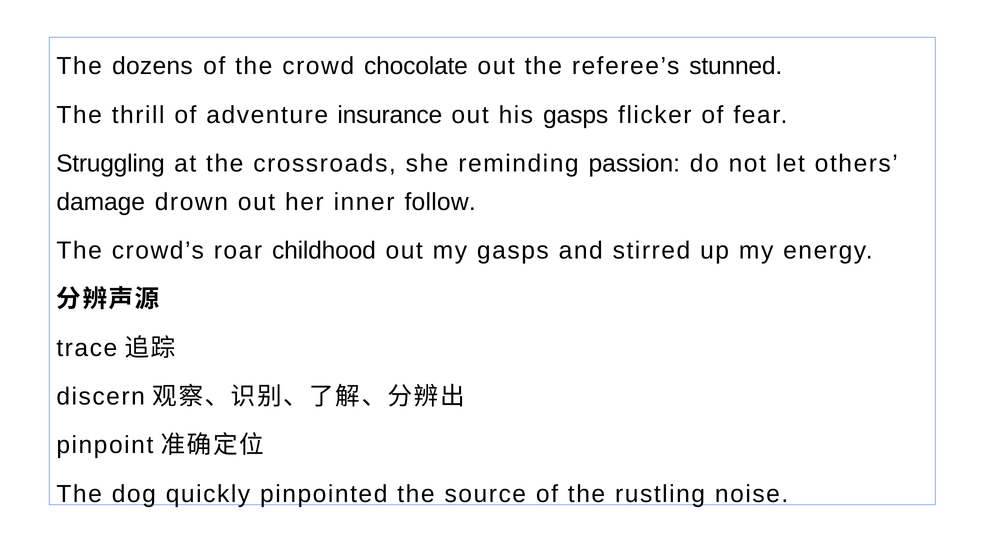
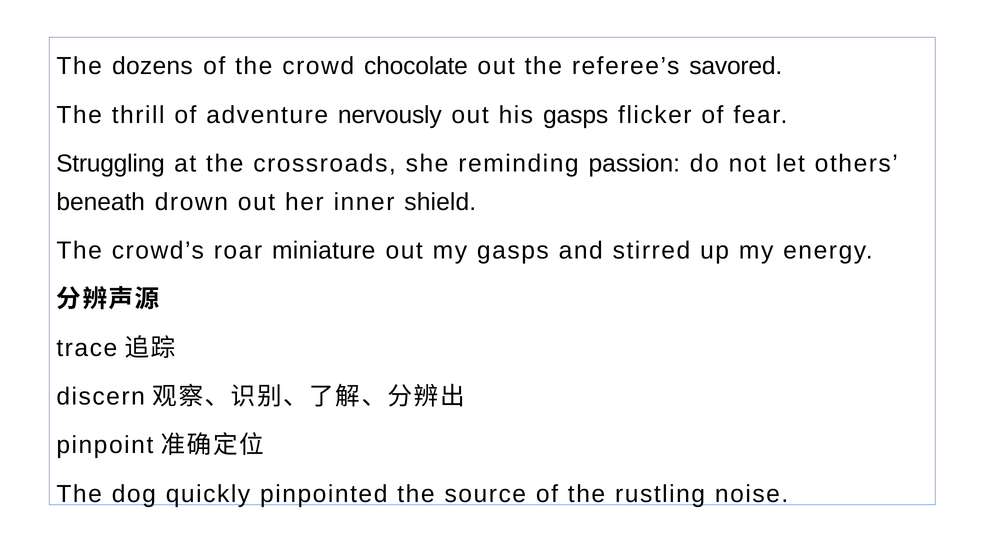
stunned: stunned -> savored
insurance: insurance -> nervously
damage: damage -> beneath
follow: follow -> shield
childhood: childhood -> miniature
